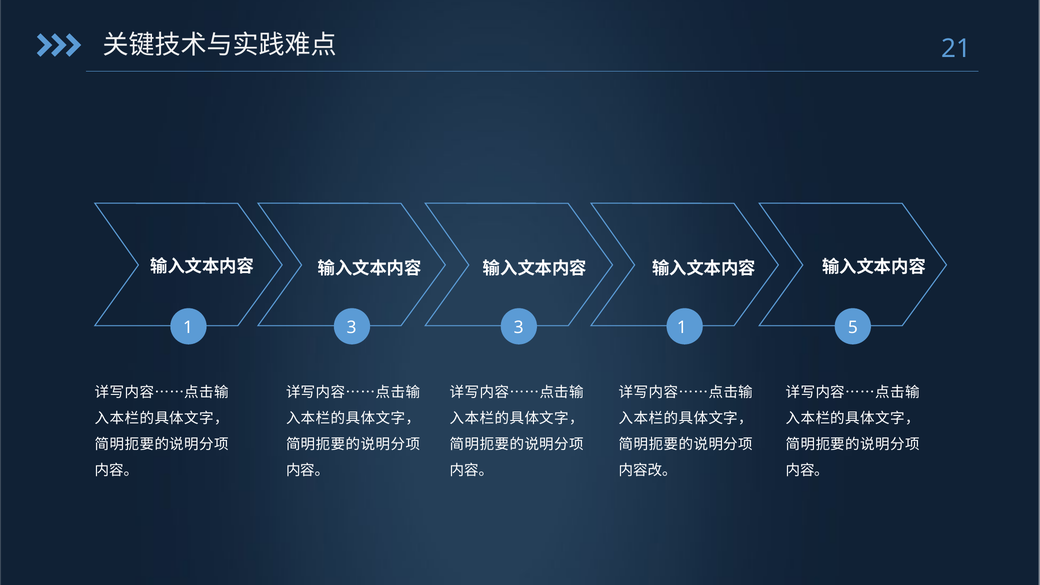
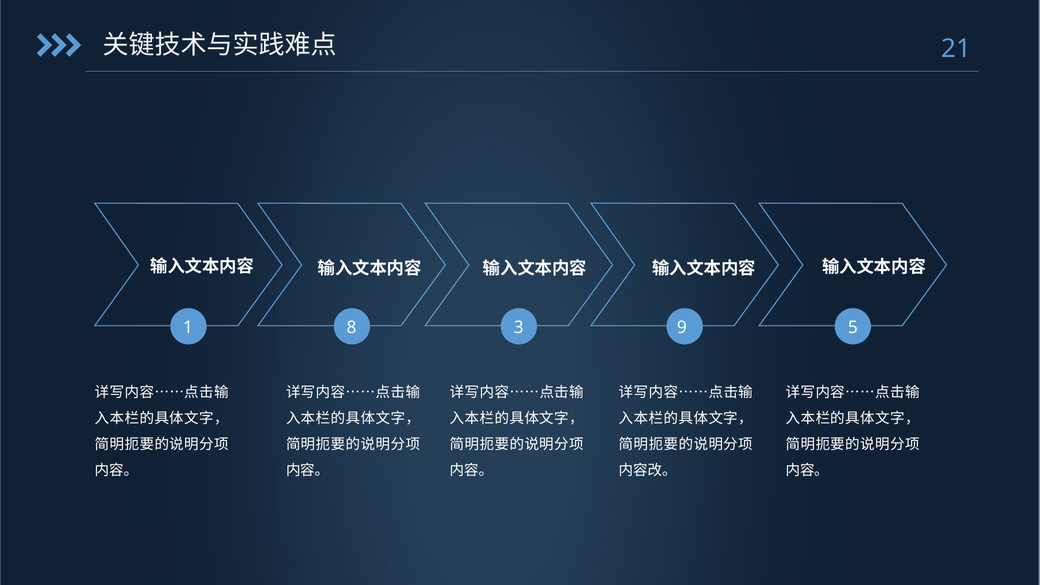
1 3: 3 -> 8
3 1: 1 -> 9
